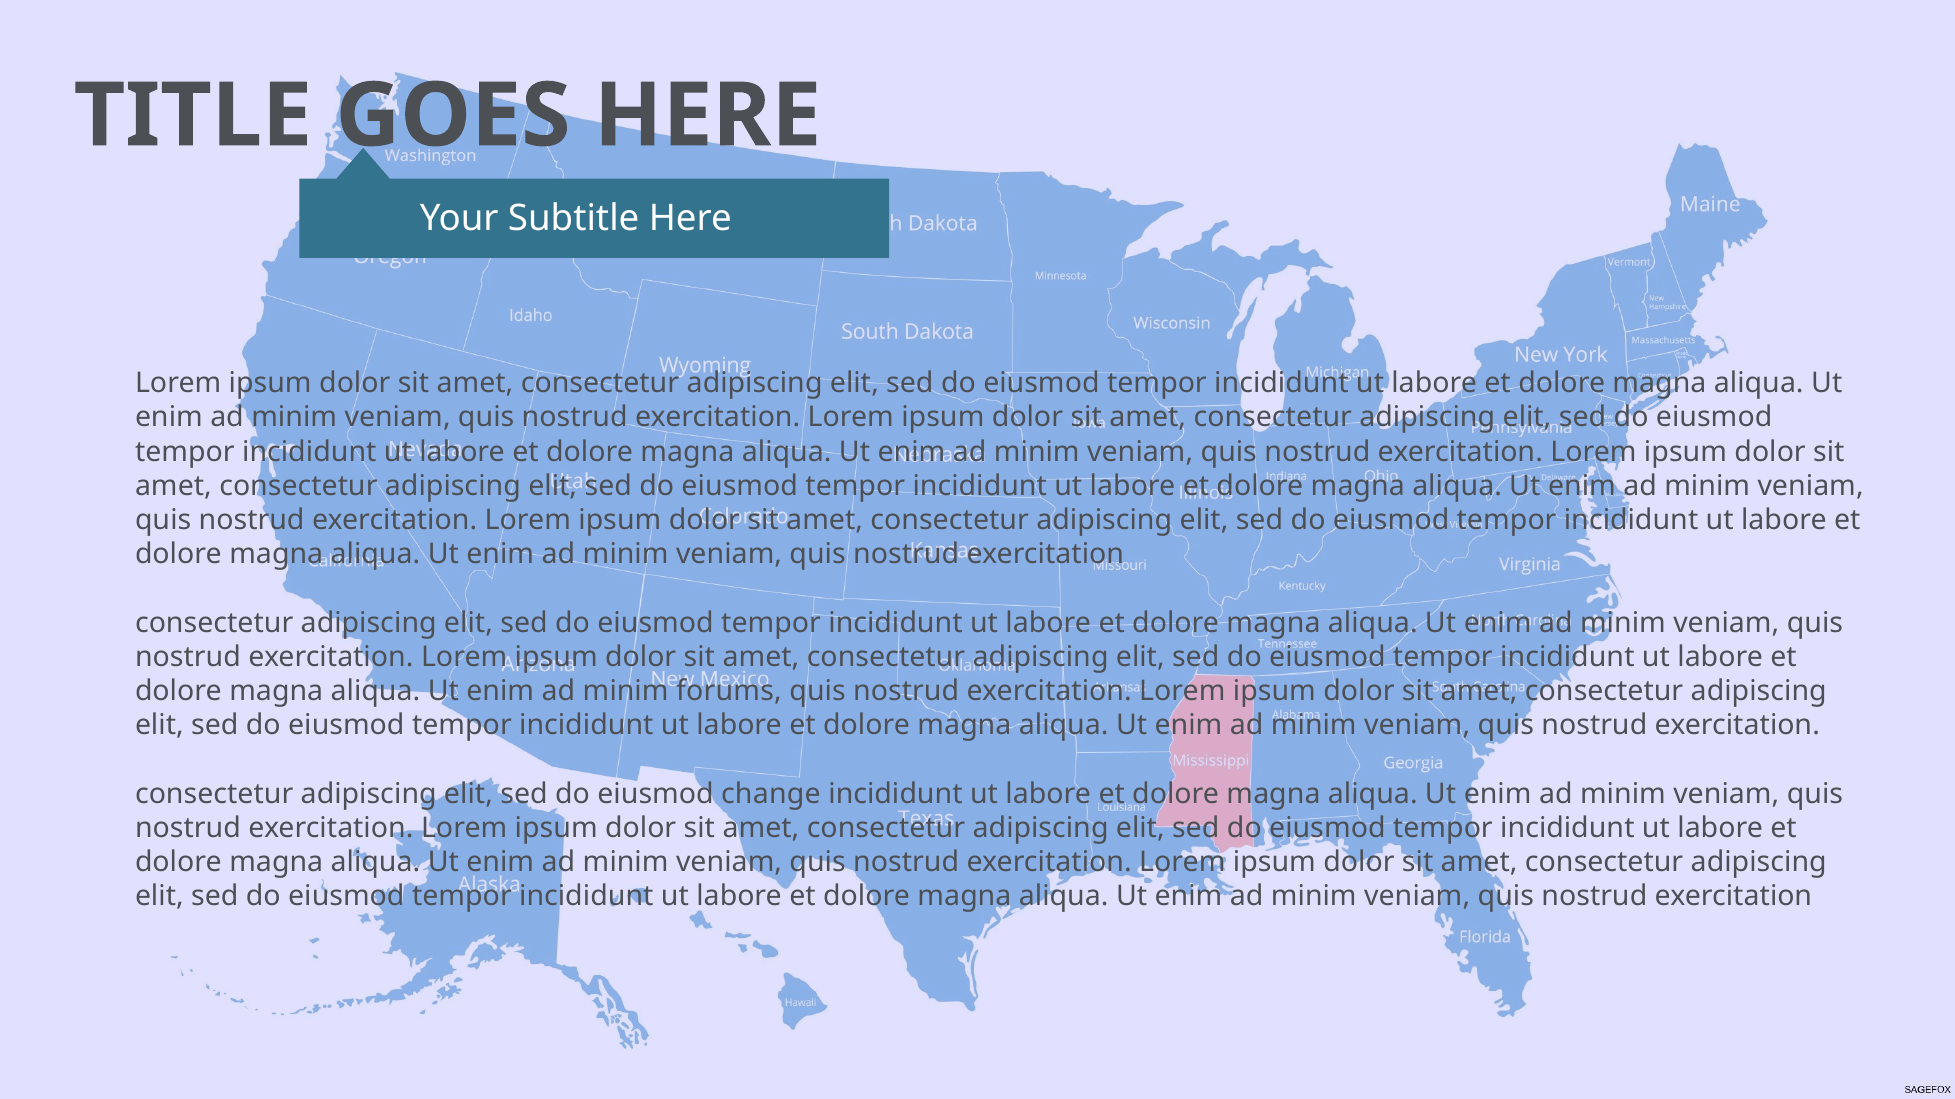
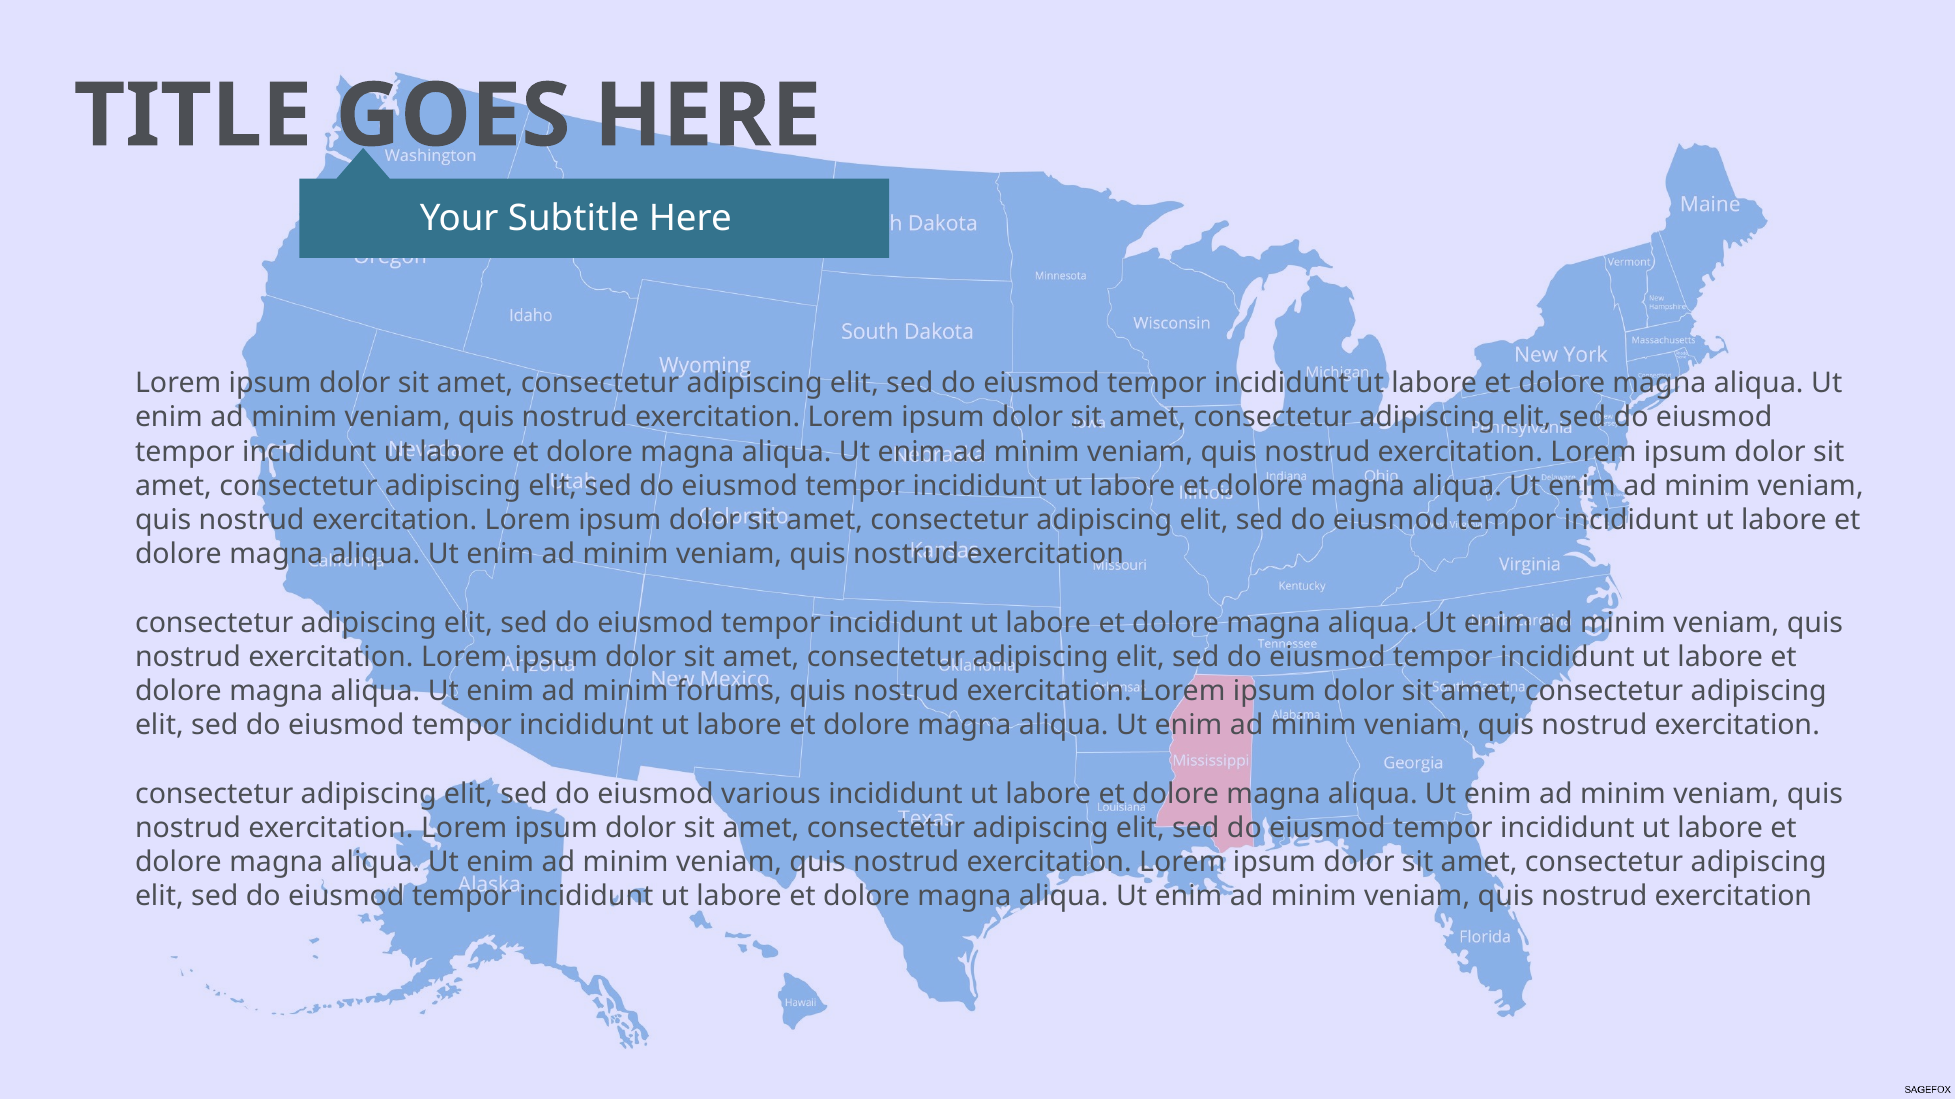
change: change -> various
